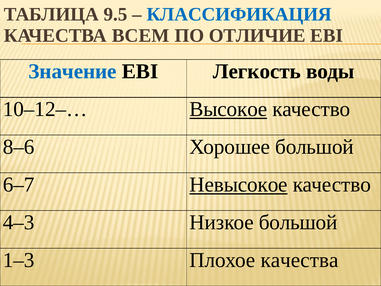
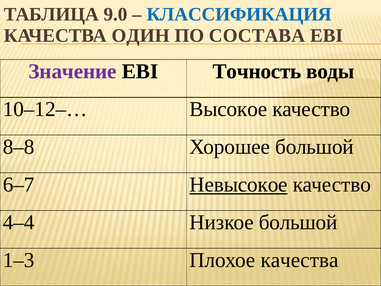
9.5: 9.5 -> 9.0
ВСЕМ: ВСЕМ -> ОДИН
ОТЛИЧИЕ: ОТЛИЧИЕ -> СОСТАВА
Значение colour: blue -> purple
Легкость: Легкость -> Точность
Высокое underline: present -> none
8–6: 8–6 -> 8–8
4–3: 4–3 -> 4–4
